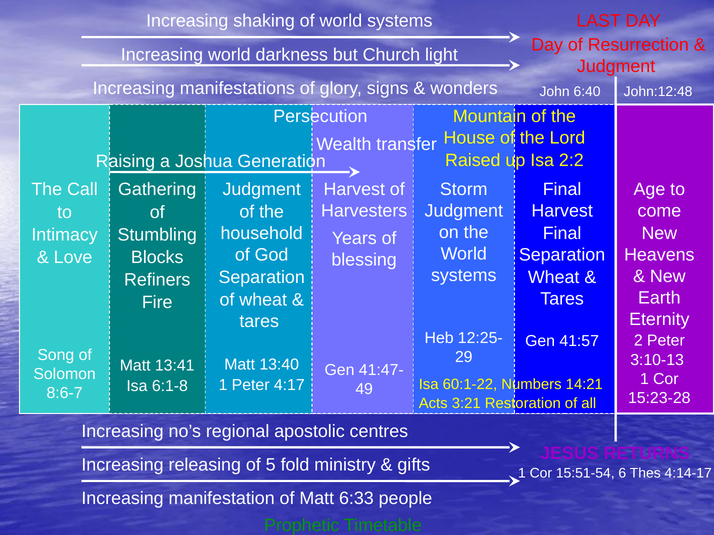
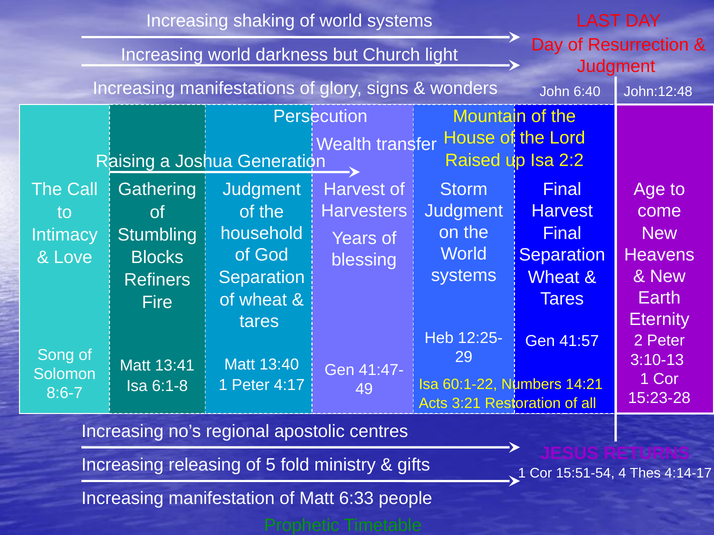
6: 6 -> 4
